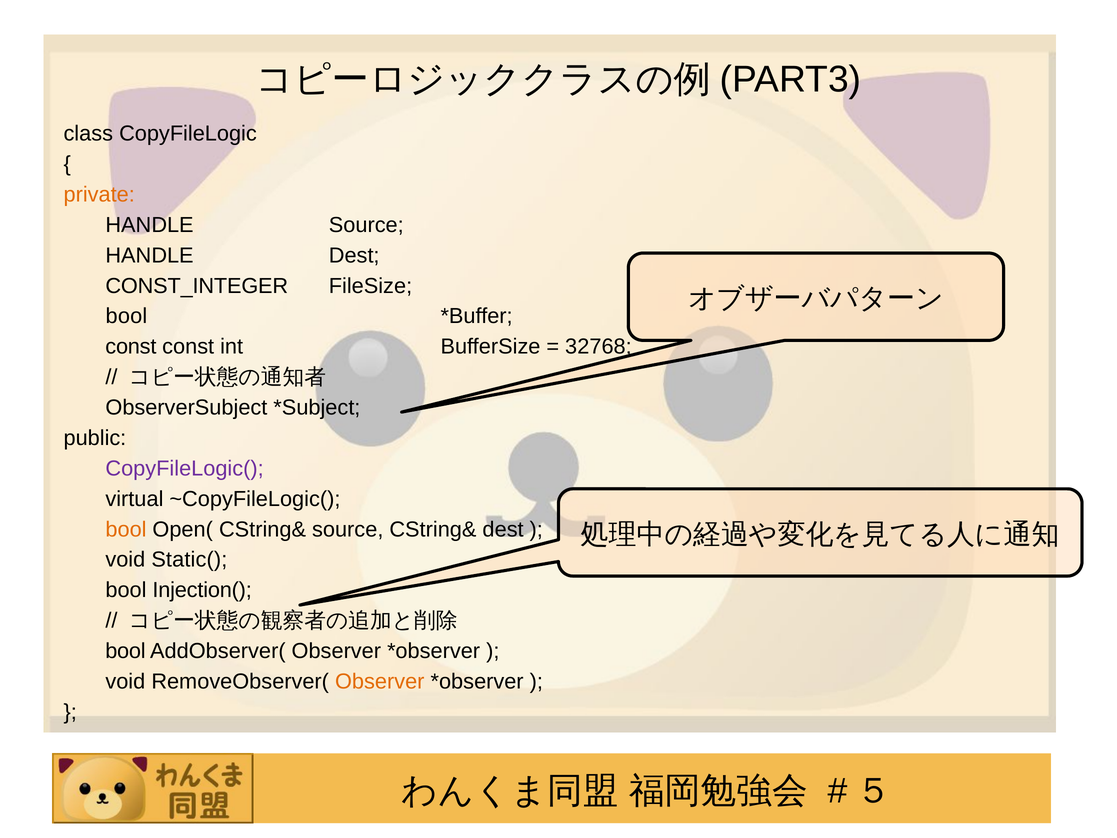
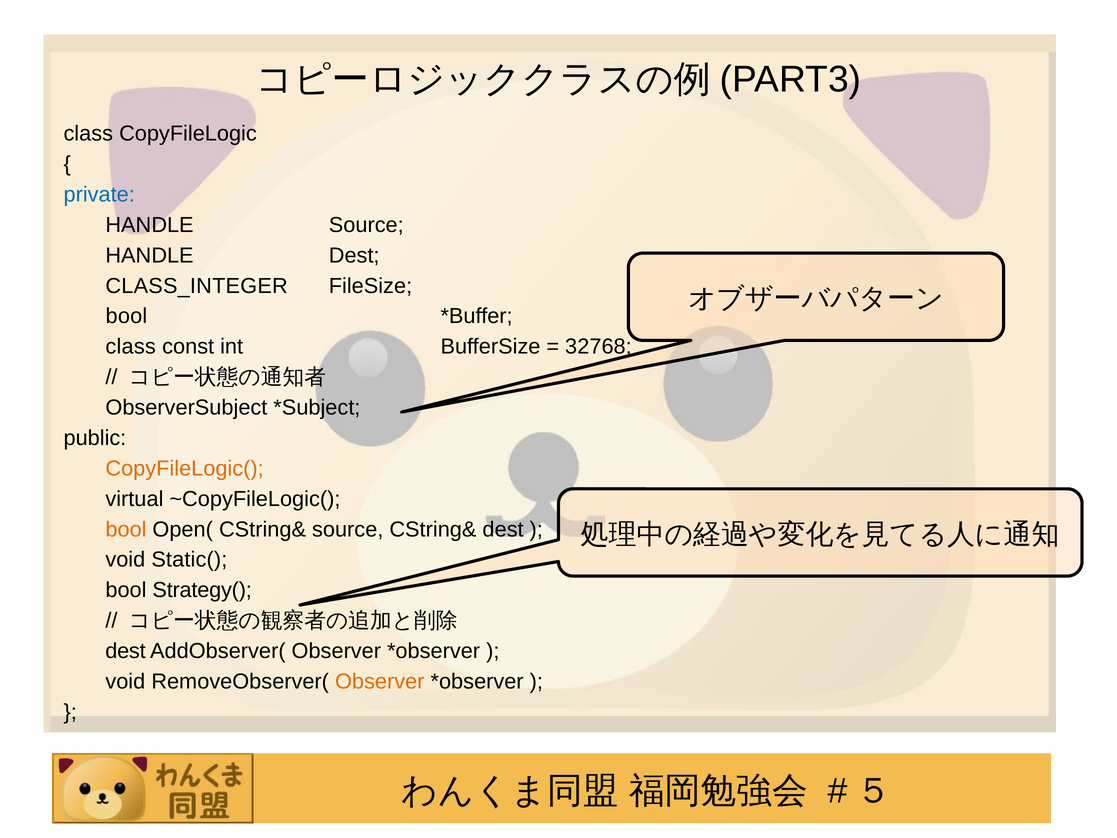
private colour: orange -> blue
CONST_INTEGER: CONST_INTEGER -> CLASS_INTEGER
const at (131, 347): const -> class
CopyFileLogic( colour: purple -> orange
Injection(: Injection( -> Strategy(
bool at (125, 651): bool -> dest
